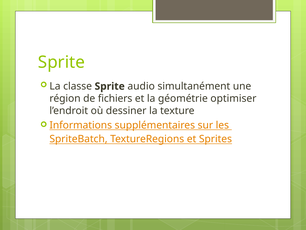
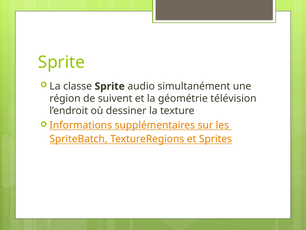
fichiers: fichiers -> suivent
optimiser: optimiser -> télévision
